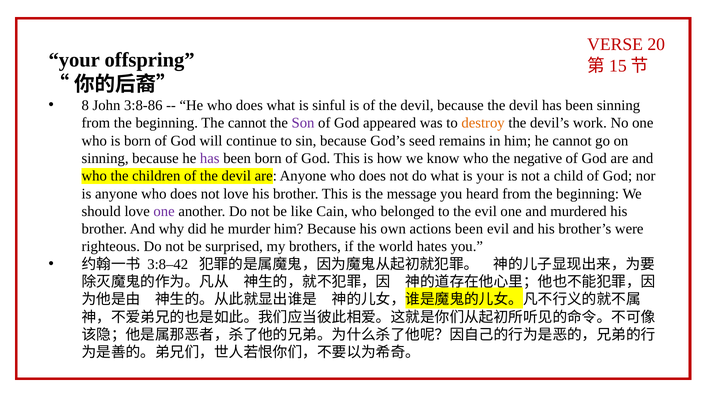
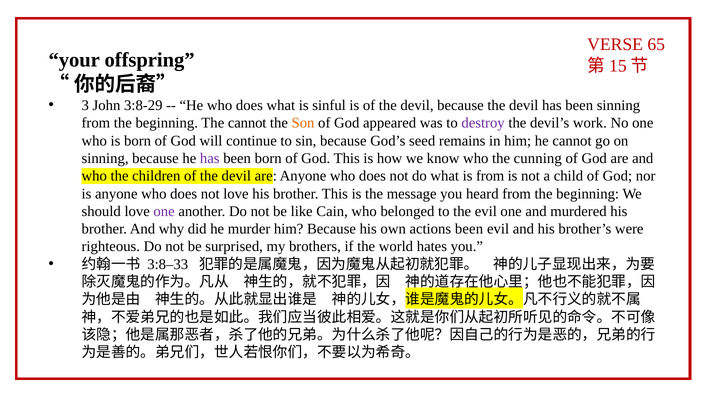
20: 20 -> 65
8: 8 -> 3
3:8-86: 3:8-86 -> 3:8-29
Son colour: purple -> orange
destroy colour: orange -> purple
negative: negative -> cunning
is your: your -> from
3:8–42: 3:8–42 -> 3:8–33
